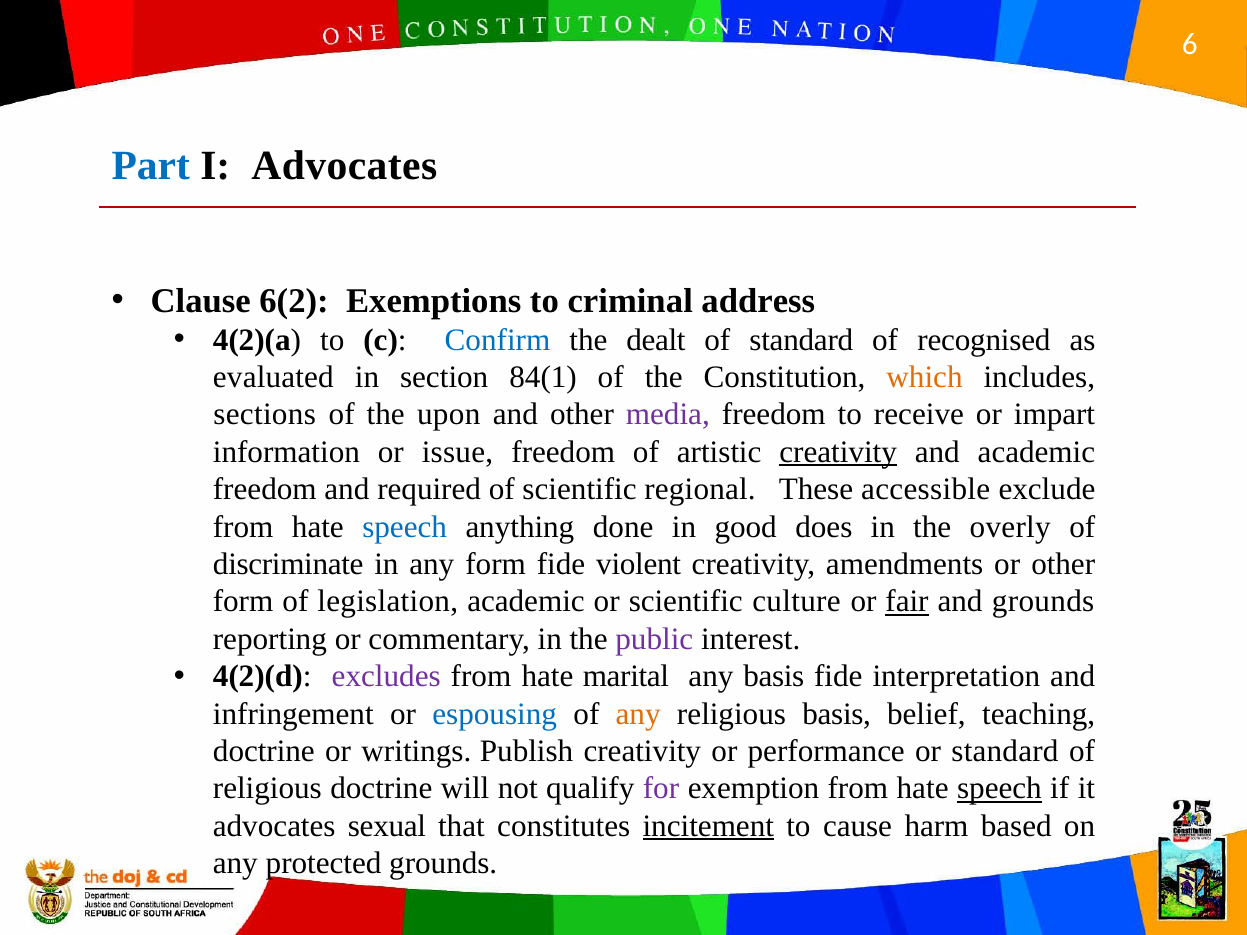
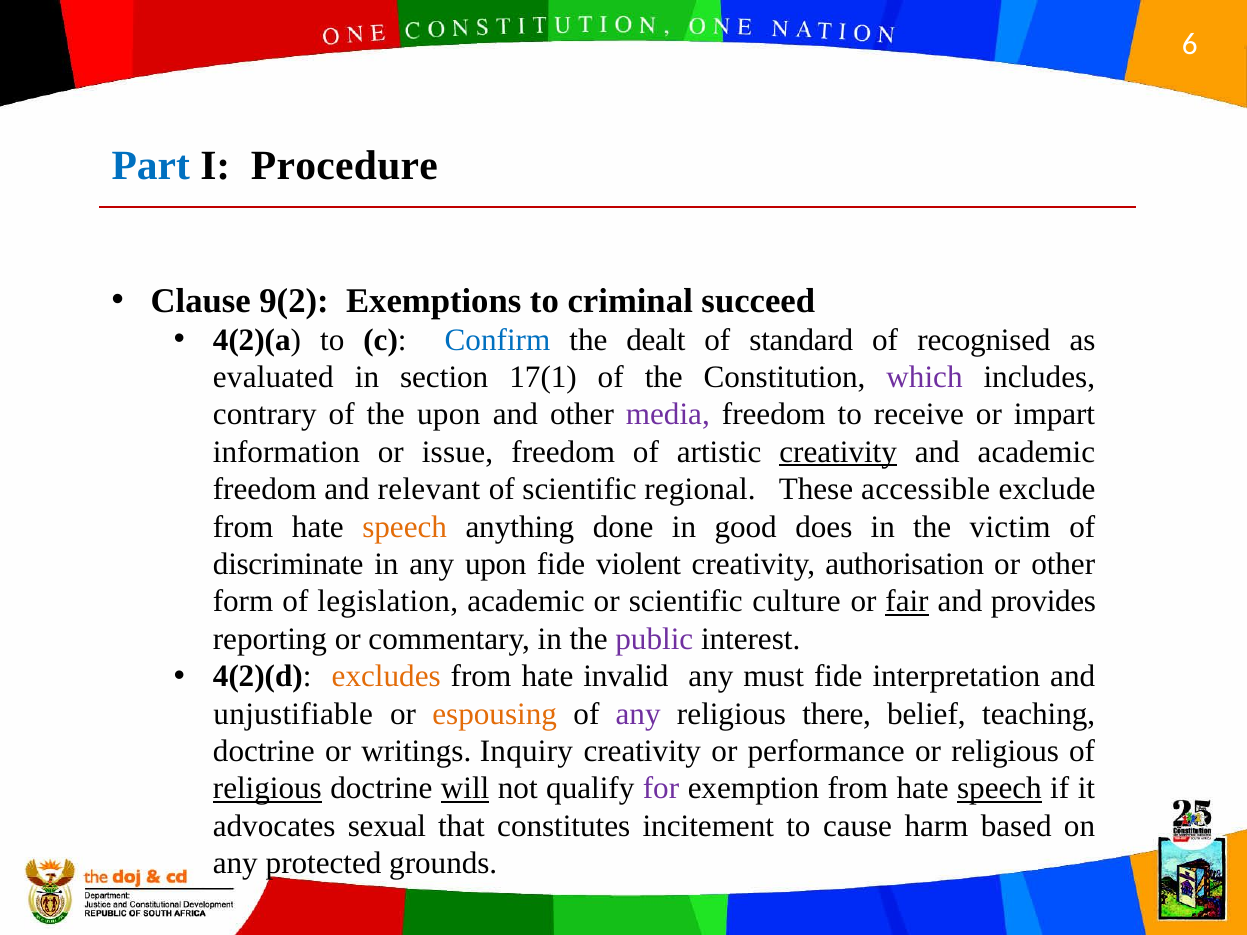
I Advocates: Advocates -> Procedure
6(2: 6(2 -> 9(2
address: address -> succeed
84(1: 84(1 -> 17(1
which colour: orange -> purple
sections: sections -> contrary
required: required -> relevant
speech at (405, 527) colour: blue -> orange
overly: overly -> victim
any form: form -> upon
amendments: amendments -> authorisation
and grounds: grounds -> provides
excludes colour: purple -> orange
marital: marital -> invalid
any basis: basis -> must
infringement: infringement -> unjustifiable
espousing colour: blue -> orange
any at (638, 714) colour: orange -> purple
religious basis: basis -> there
Publish: Publish -> Inquiry
or standard: standard -> religious
religious at (267, 789) underline: none -> present
will underline: none -> present
incitement underline: present -> none
